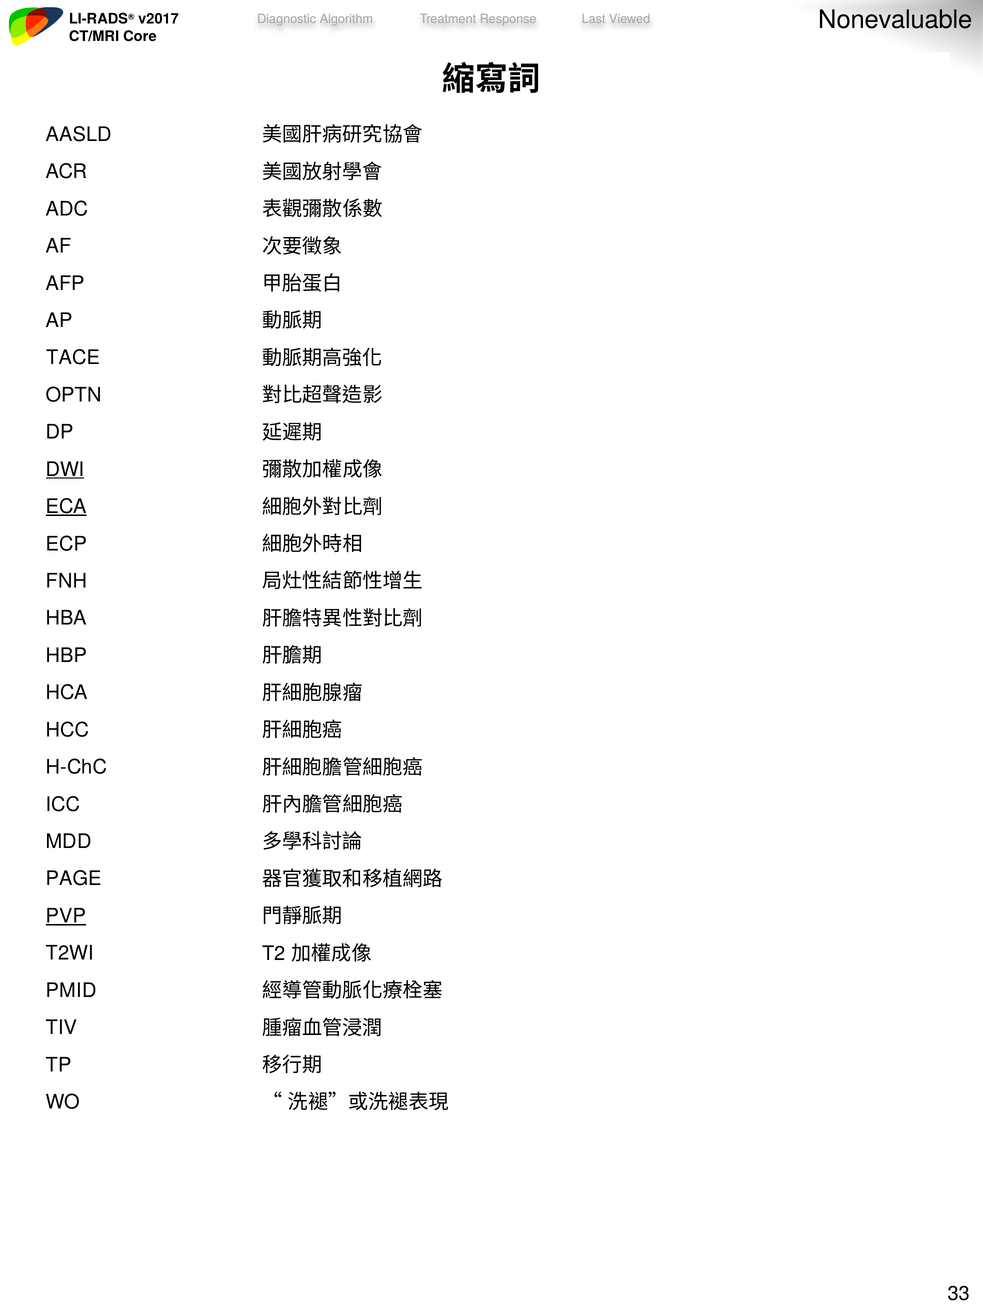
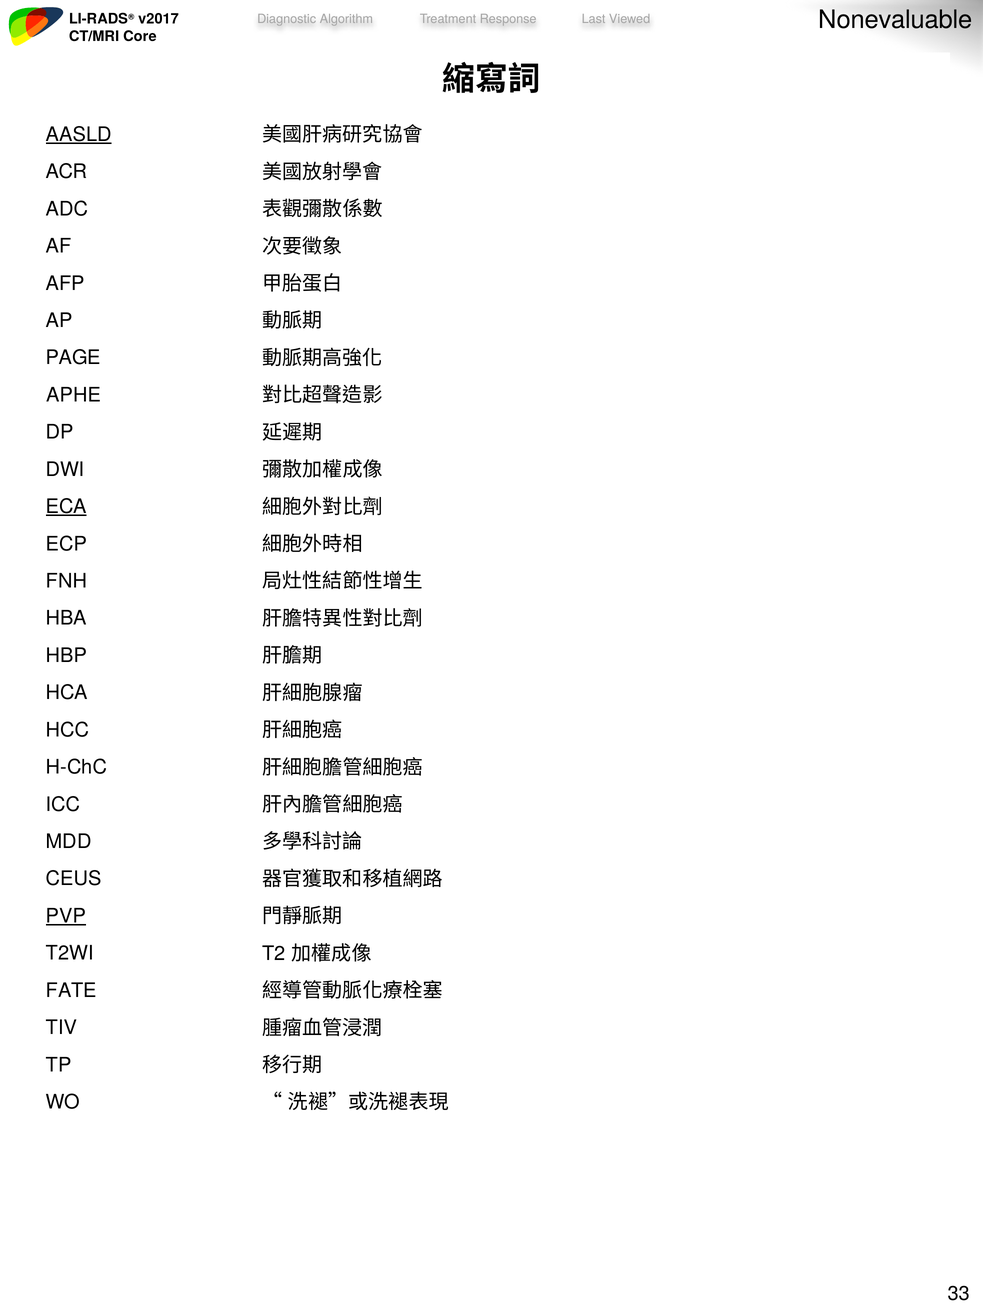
AASLD underline: none -> present
TACE: TACE -> PAGE
OPTN: OPTN -> APHE
DWI underline: present -> none
PAGE: PAGE -> CEUS
PMID: PMID -> FATE
